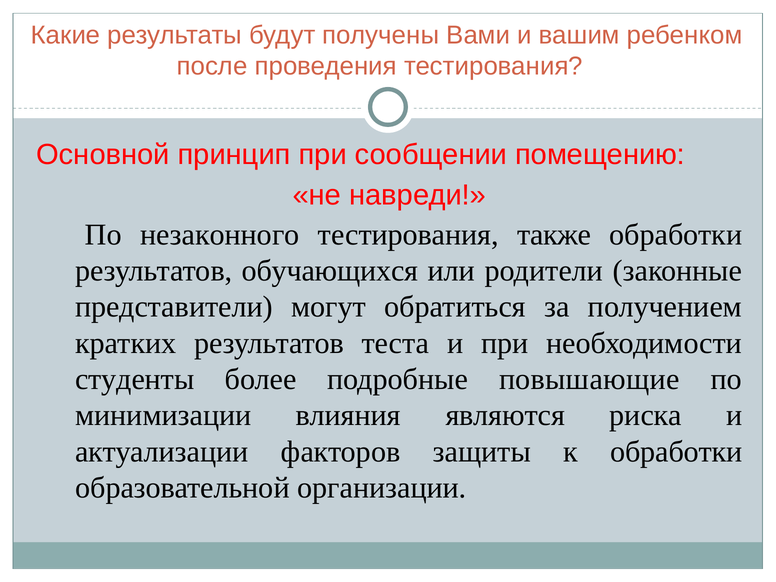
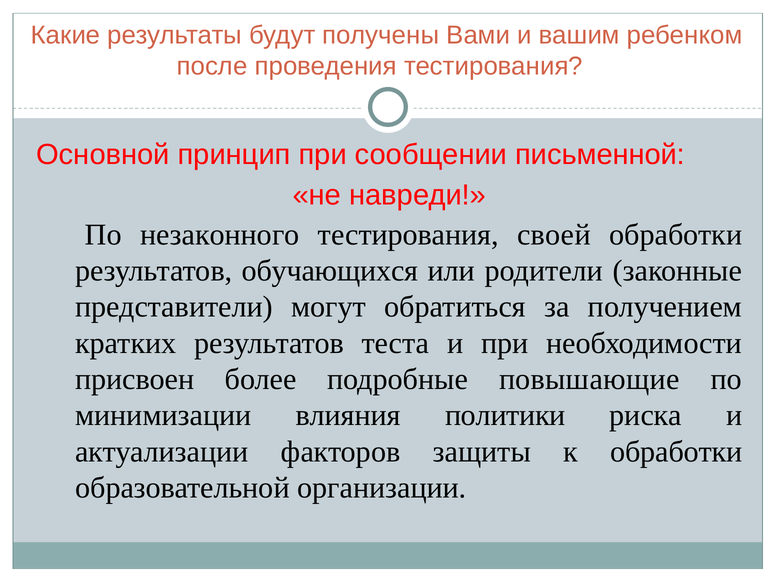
помещению: помещению -> письменной
также: также -> своей
студенты: студенты -> присвоен
являются: являются -> политики
